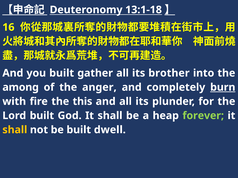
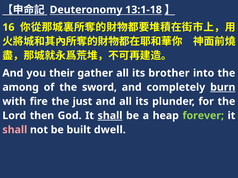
you built: built -> their
anger: anger -> sword
this: this -> just
Lord built: built -> then
shall at (110, 116) underline: none -> present
shall at (15, 130) colour: yellow -> pink
